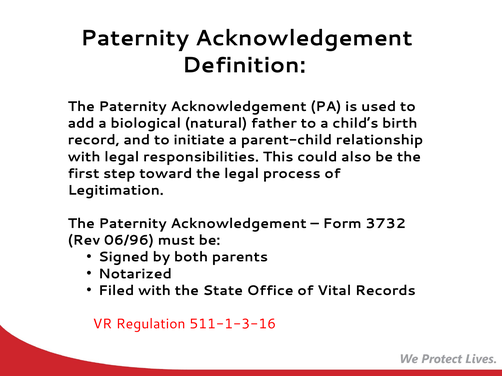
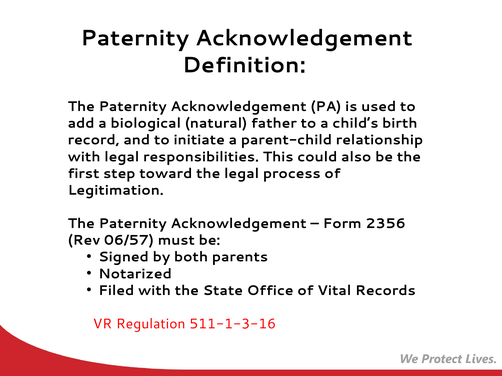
3732: 3732 -> 2356
06/96: 06/96 -> 06/57
